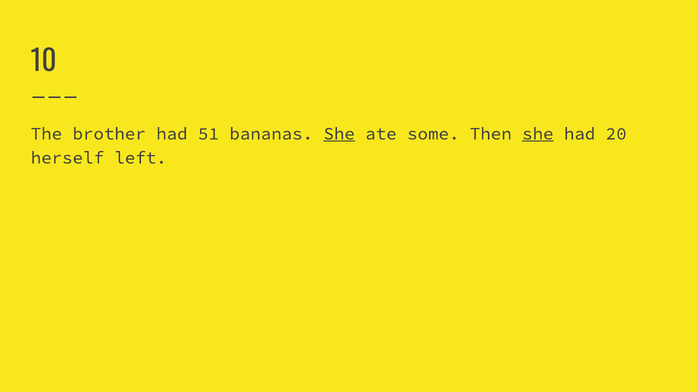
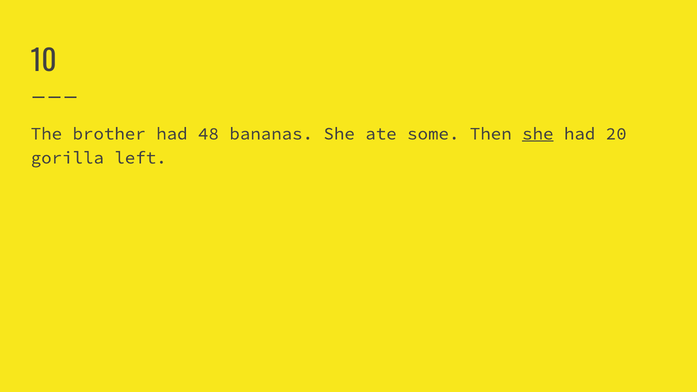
51: 51 -> 48
She at (339, 134) underline: present -> none
herself: herself -> gorilla
